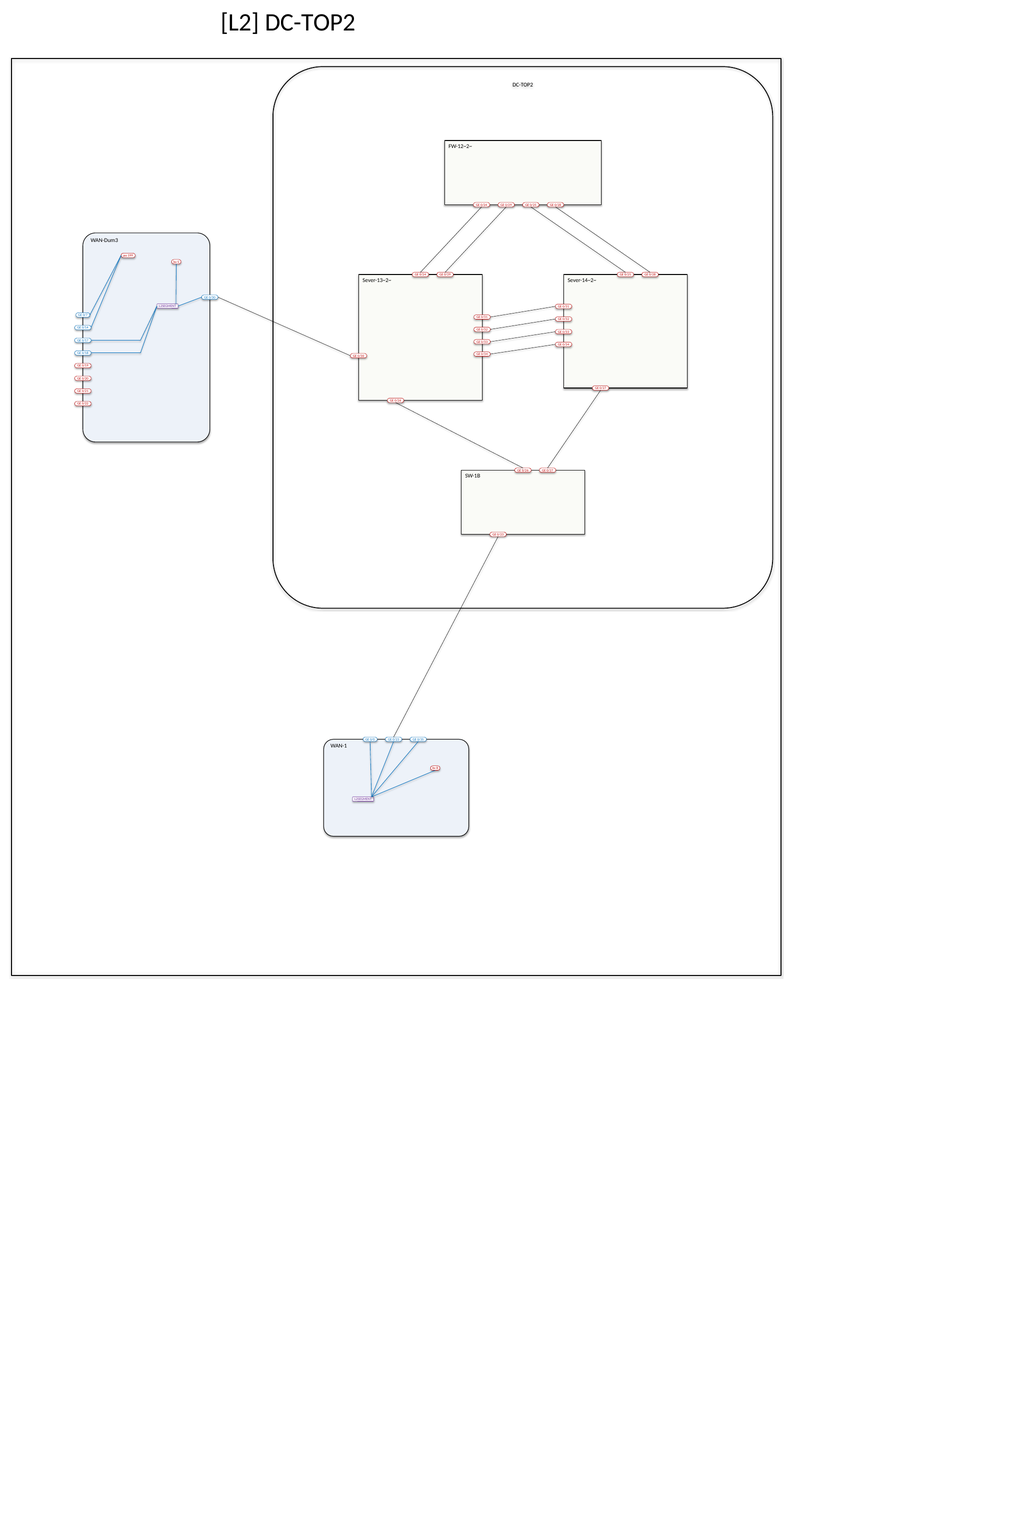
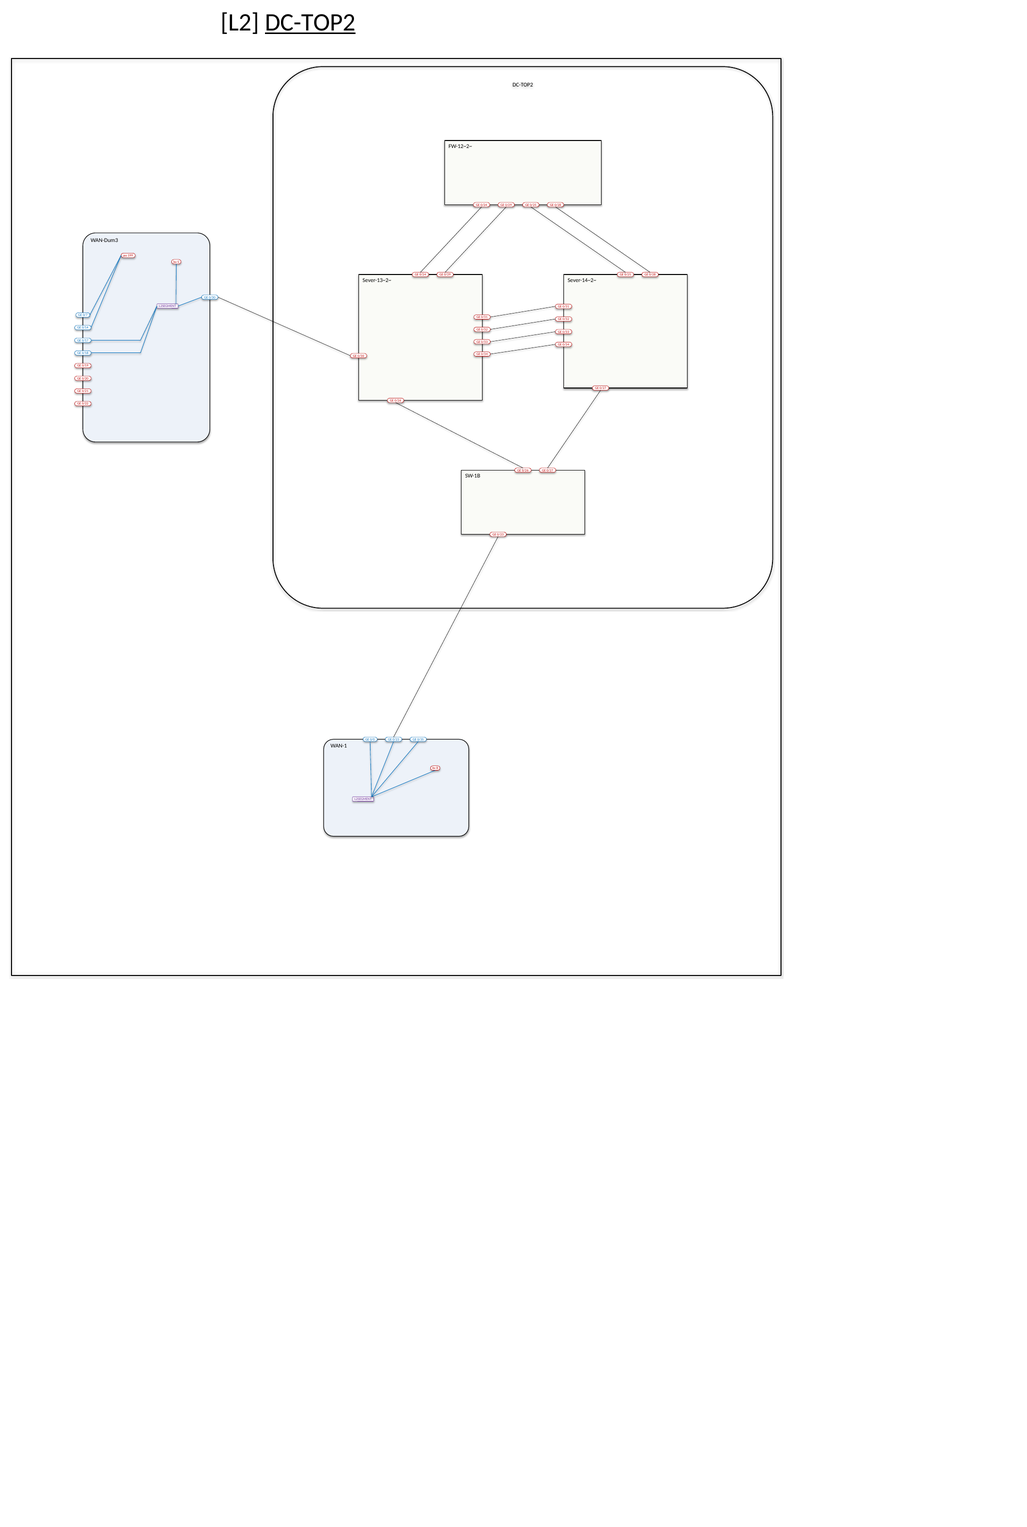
DC-TOP2 at (310, 22) underline: none -> present
